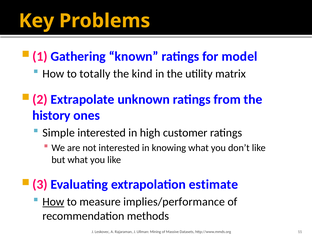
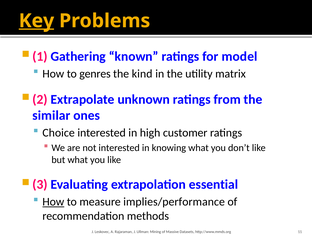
Key underline: none -> present
totally: totally -> genres
history: history -> similar
Simple: Simple -> Choice
estimate: estimate -> essential
